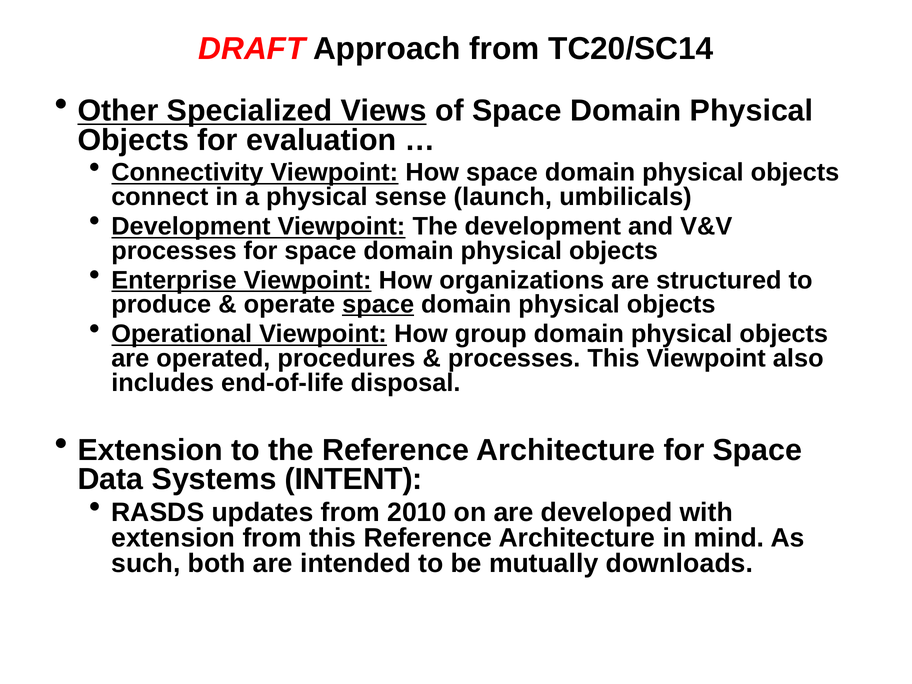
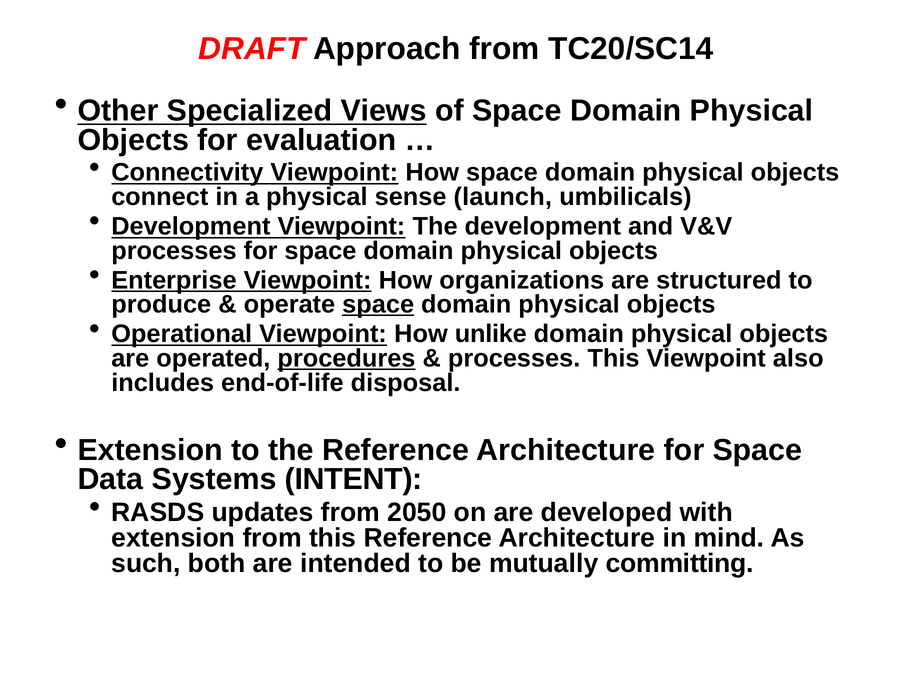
group: group -> unlike
procedures underline: none -> present
2010: 2010 -> 2050
downloads: downloads -> committing
